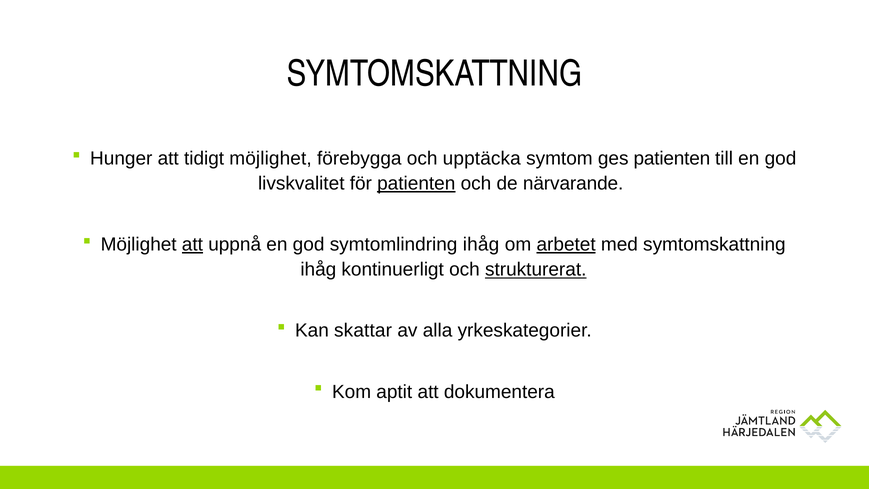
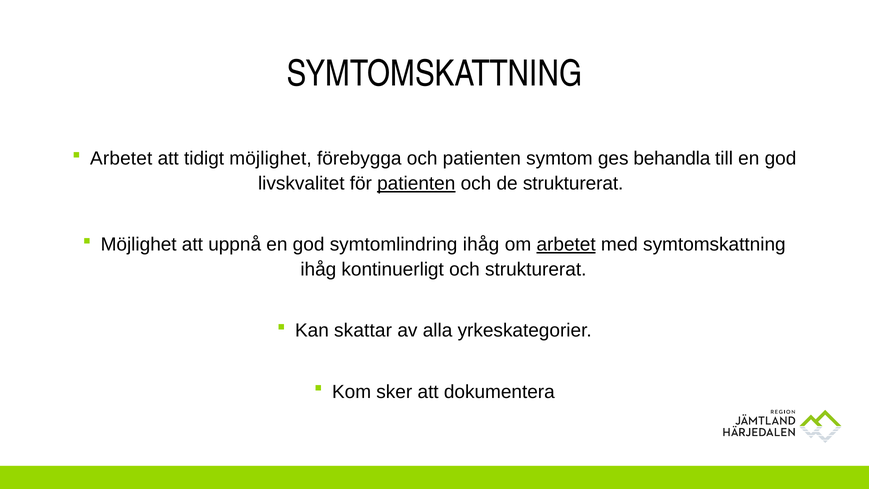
Hunger at (121, 158): Hunger -> Arbetet
och upptäcka: upptäcka -> patienten
ges patienten: patienten -> behandla
de närvarande: närvarande -> strukturerat
att at (192, 244) underline: present -> none
strukturerat at (536, 270) underline: present -> none
aptit: aptit -> sker
